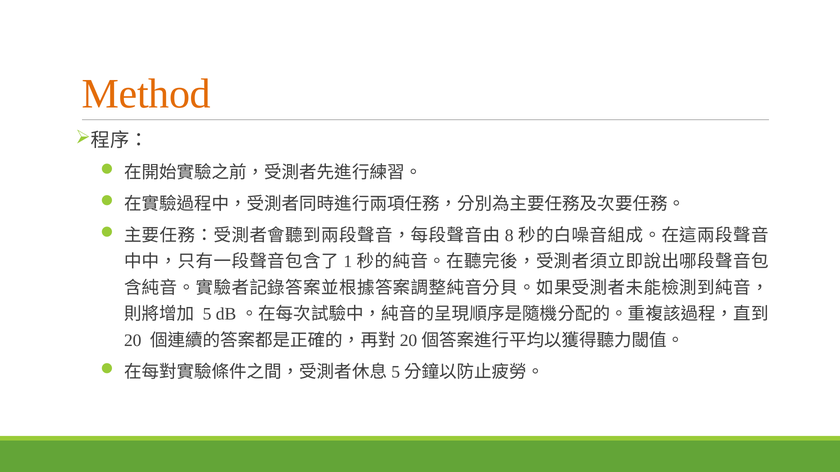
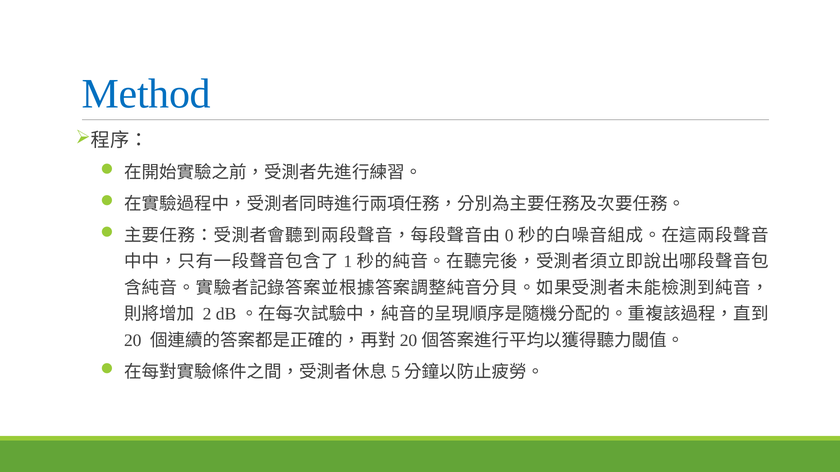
Method colour: orange -> blue
8: 8 -> 0
5: 5 -> 2
